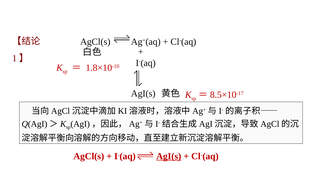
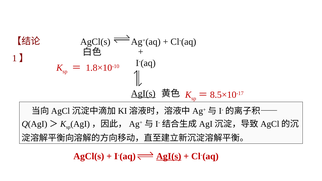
AgI(s at (143, 94) underline: none -> present
